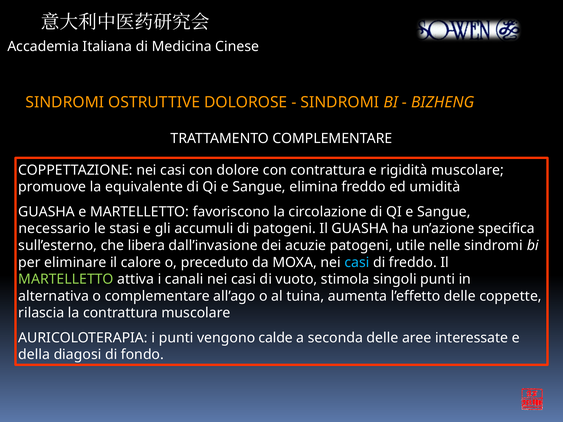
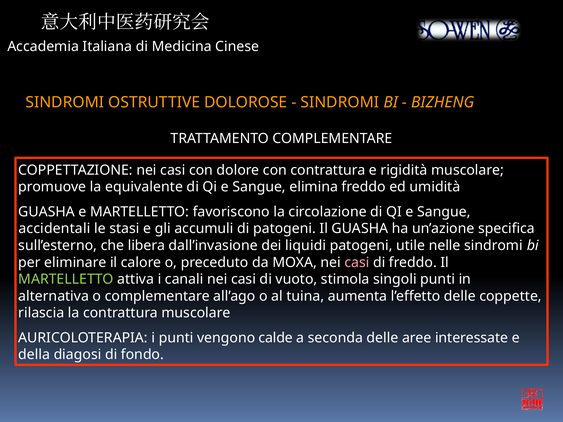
necessario: necessario -> accidentali
acuzie: acuzie -> liquidi
casi at (357, 263) colour: light blue -> pink
